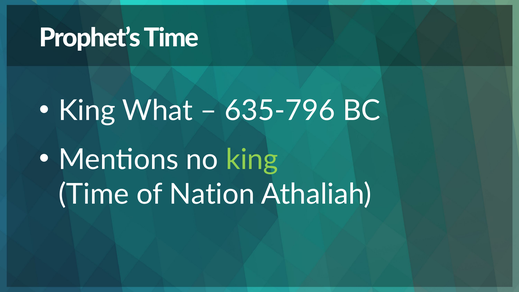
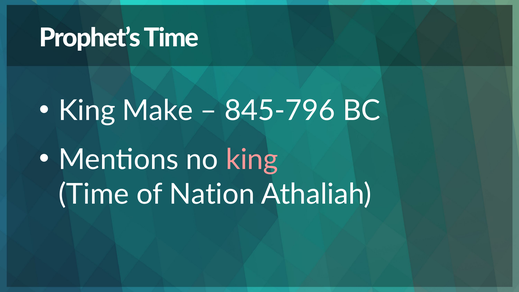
What: What -> Make
635-796: 635-796 -> 845-796
king at (252, 160) colour: light green -> pink
